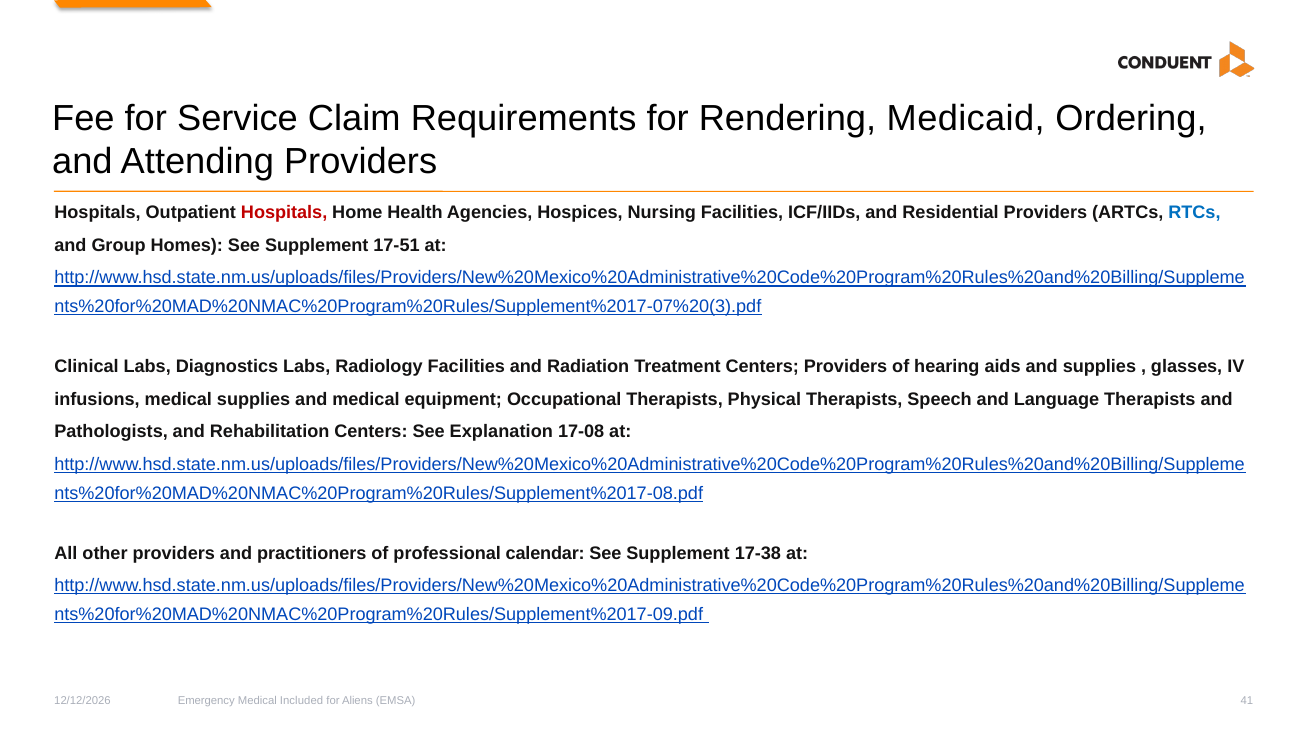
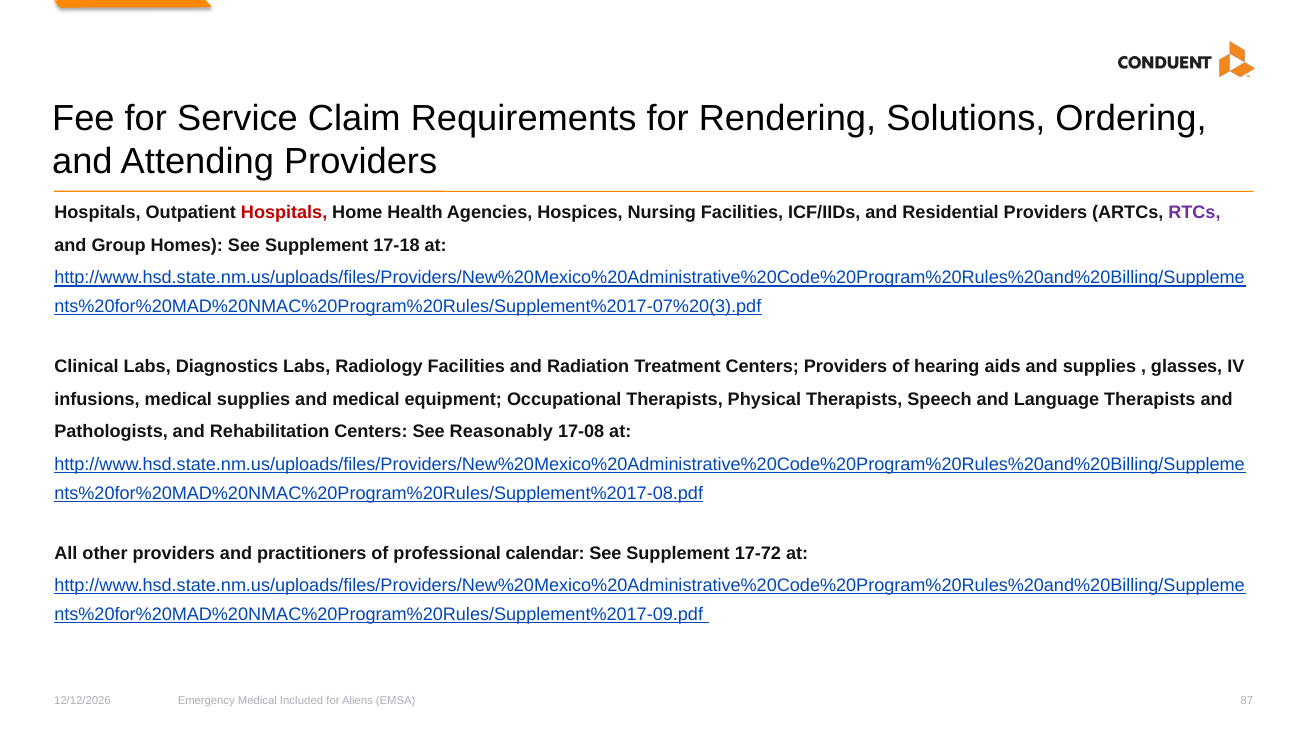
Medicaid: Medicaid -> Solutions
RTCs colour: blue -> purple
17-51: 17-51 -> 17-18
Explanation: Explanation -> Reasonably
17-38: 17-38 -> 17-72
41: 41 -> 87
